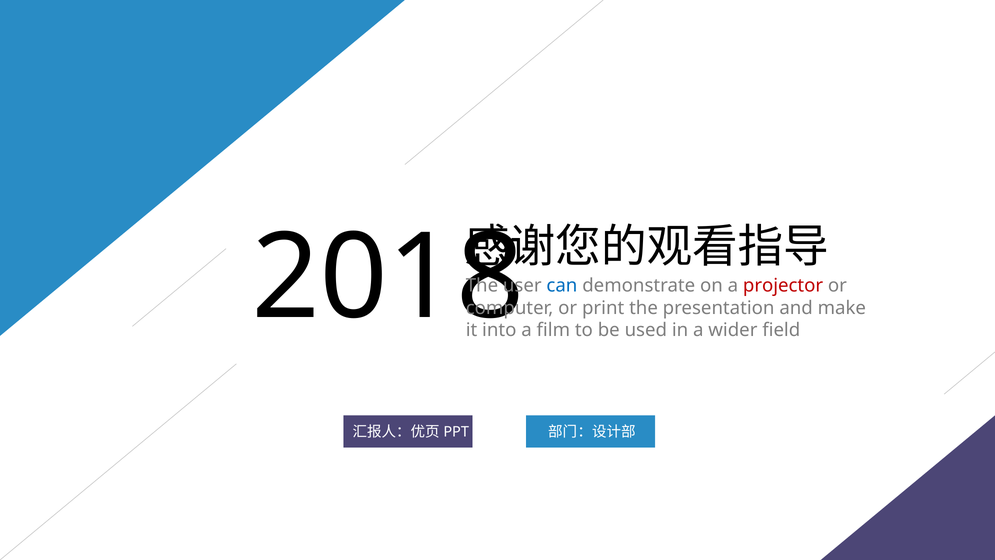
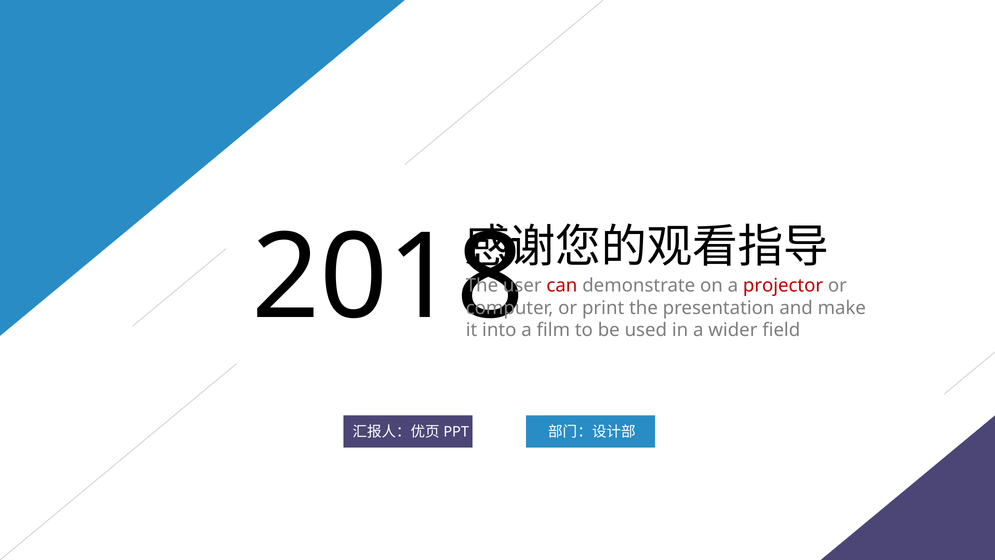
can colour: blue -> red
